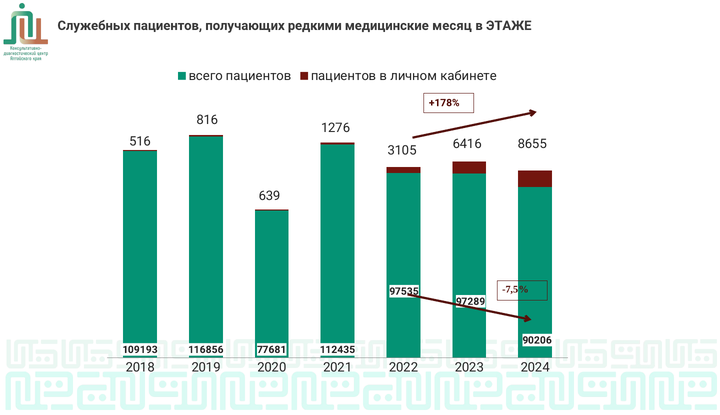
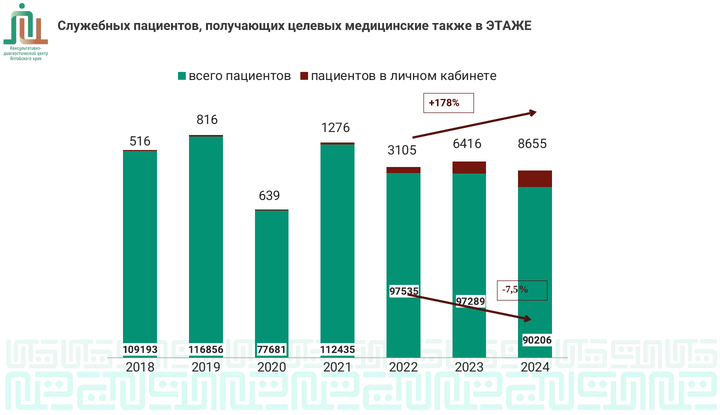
редкими: редкими -> целевых
месяц: месяц -> также
